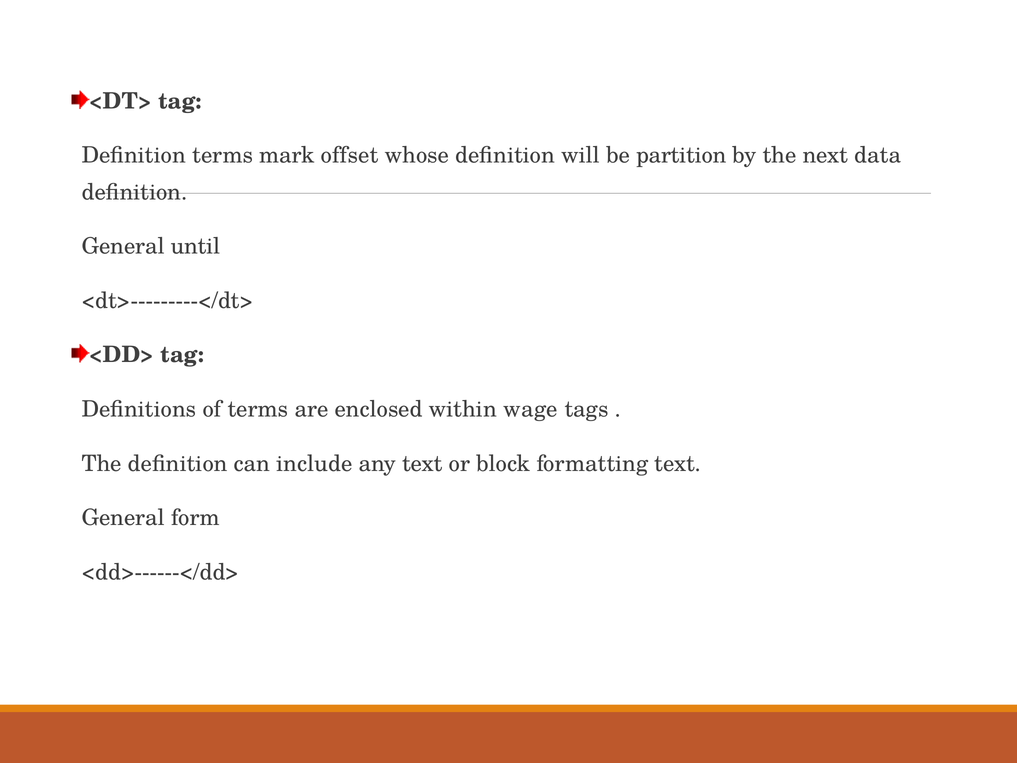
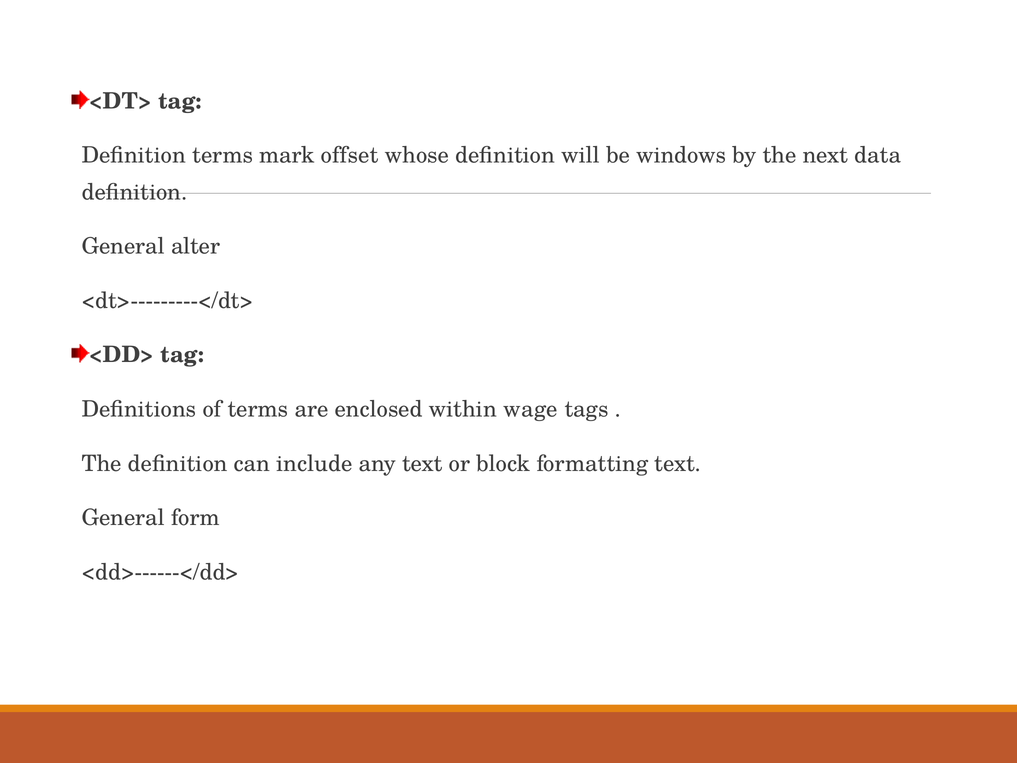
partition: partition -> windows
until: until -> alter
